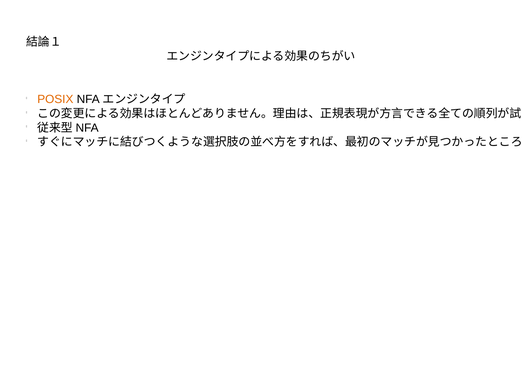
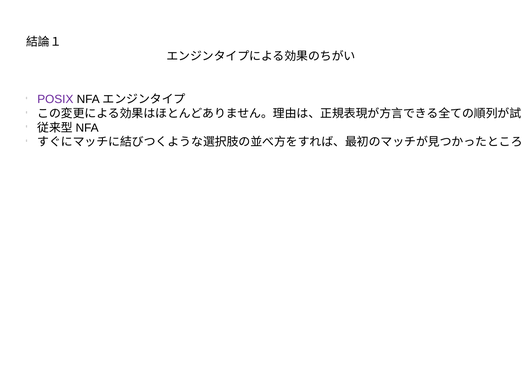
POSIX colour: orange -> purple
